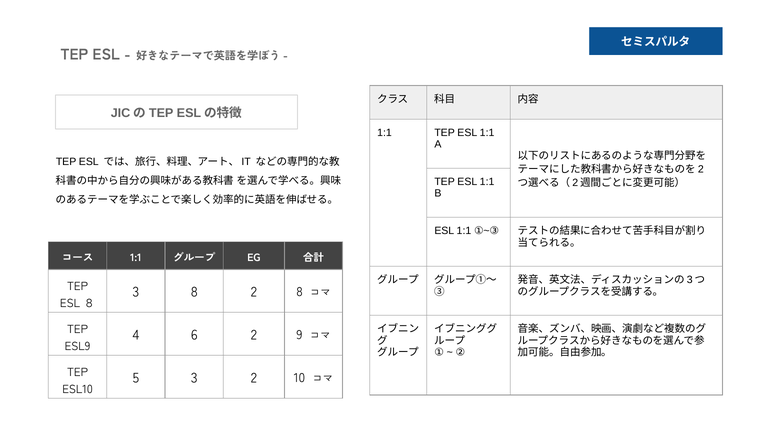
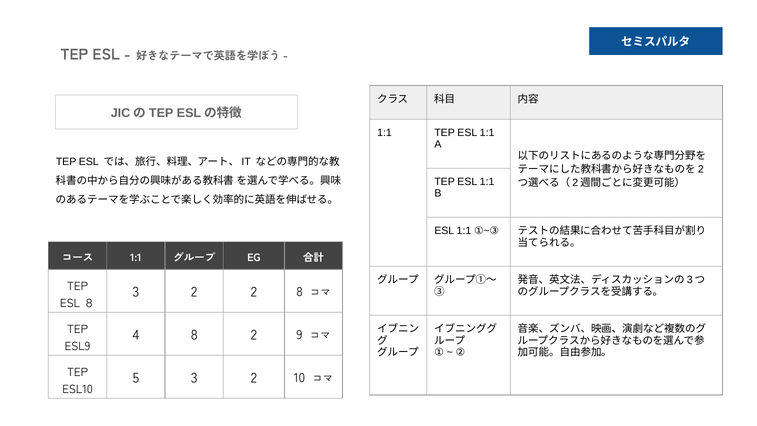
8 at (194, 292): 8 -> 2
4 6: 6 -> 8
